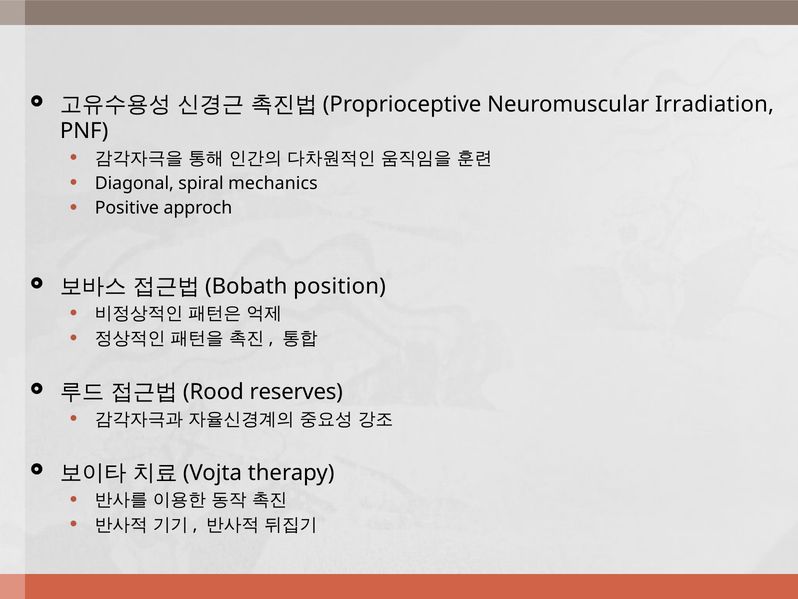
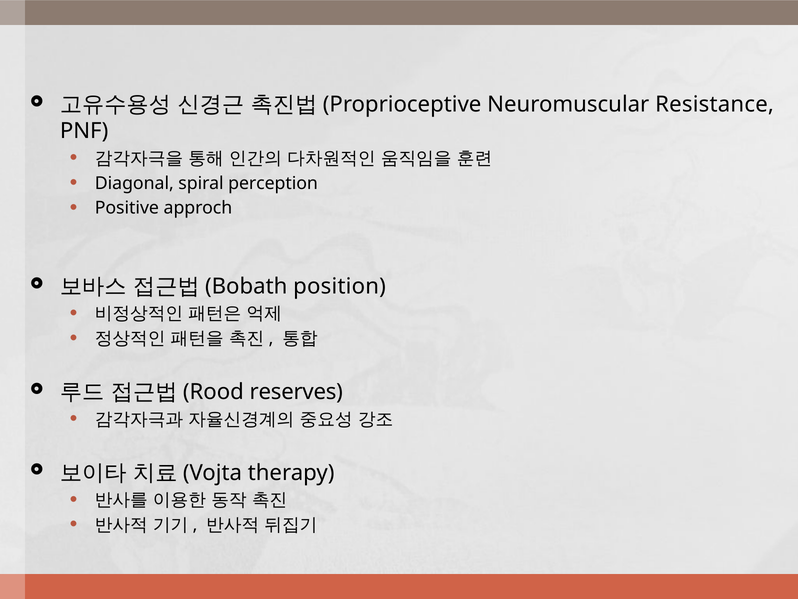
Irradiation: Irradiation -> Resistance
mechanics: mechanics -> perception
